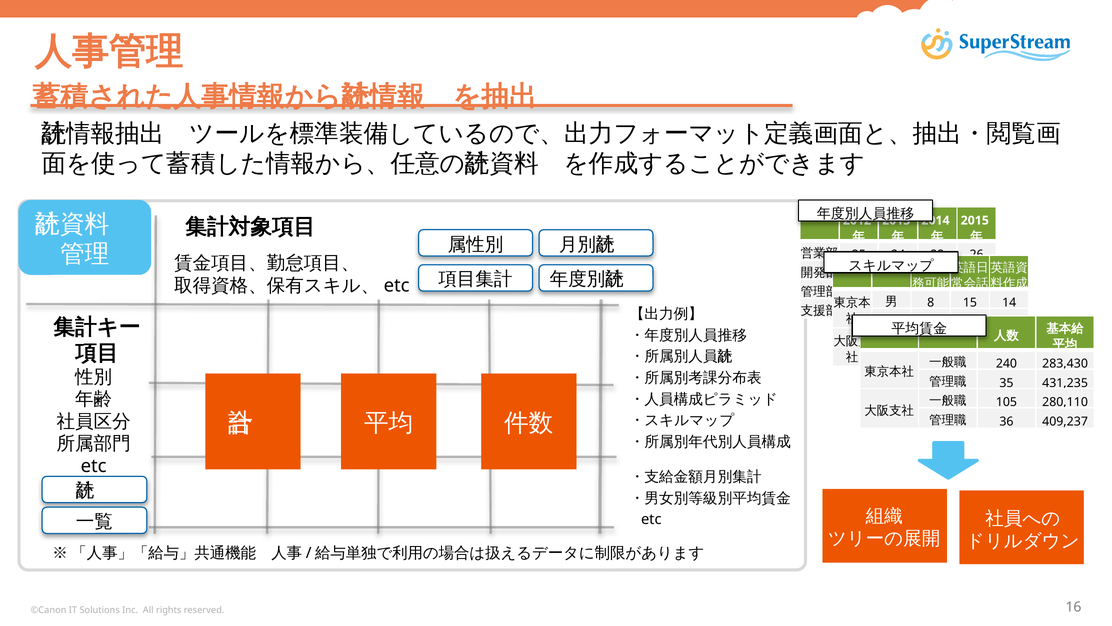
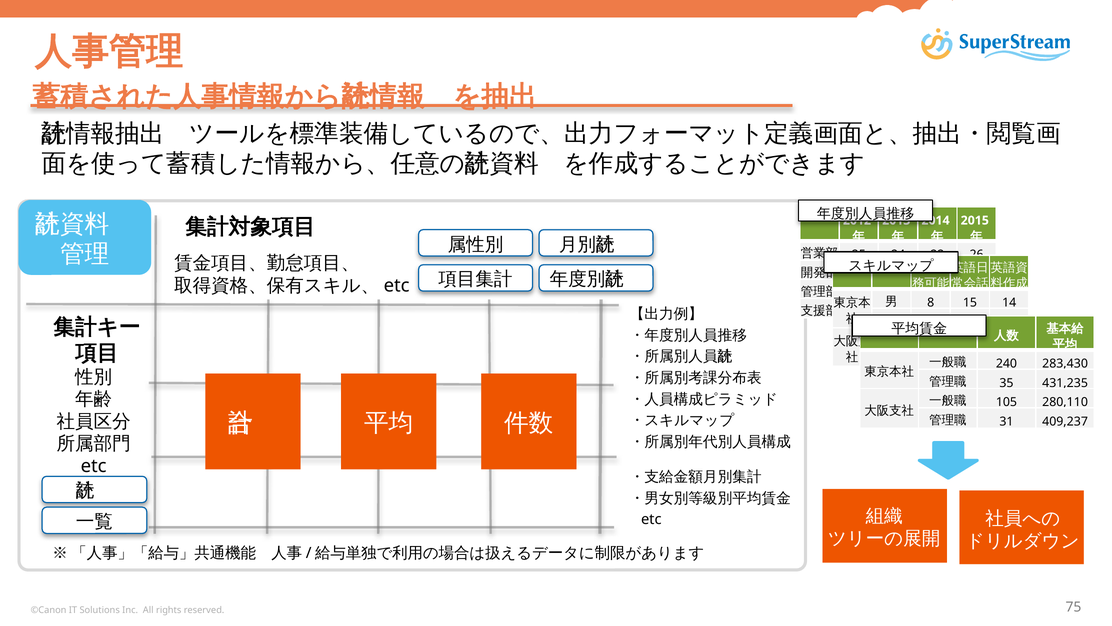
36: 36 -> 31
reserved 16: 16 -> 75
